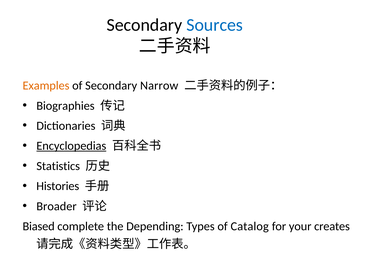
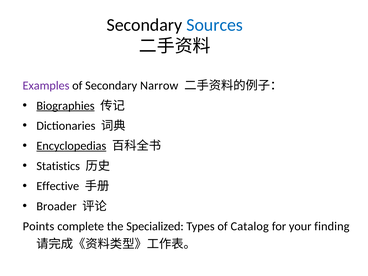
Examples colour: orange -> purple
Biographies underline: none -> present
Histories: Histories -> Effective
Biased: Biased -> Points
Depending: Depending -> Specialized
creates: creates -> finding
